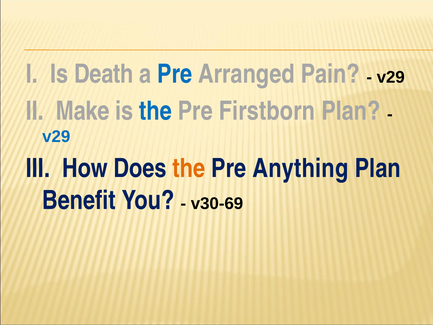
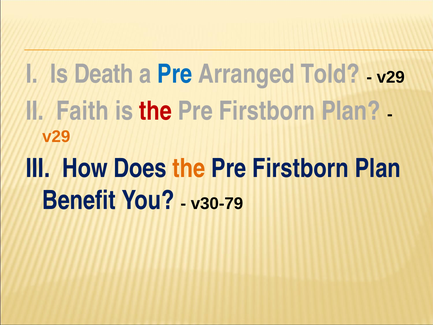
Pain: Pain -> Told
Make: Make -> Faith
the at (155, 111) colour: blue -> red
v29 at (56, 136) colour: blue -> orange
Anything at (300, 168): Anything -> Firstborn
v30-69: v30-69 -> v30-79
